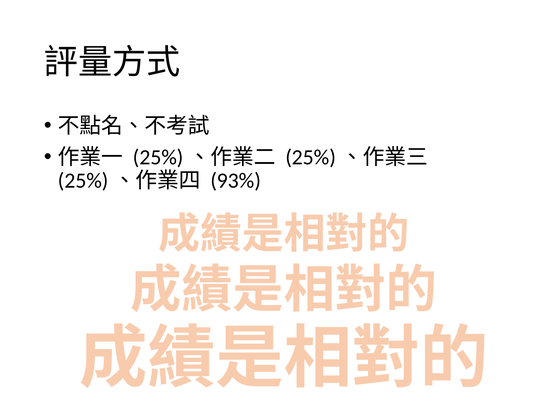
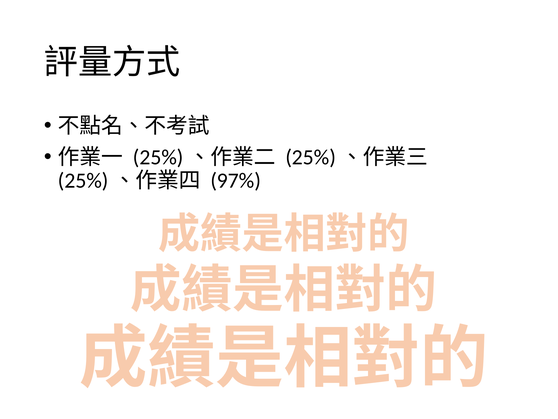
93%: 93% -> 97%
